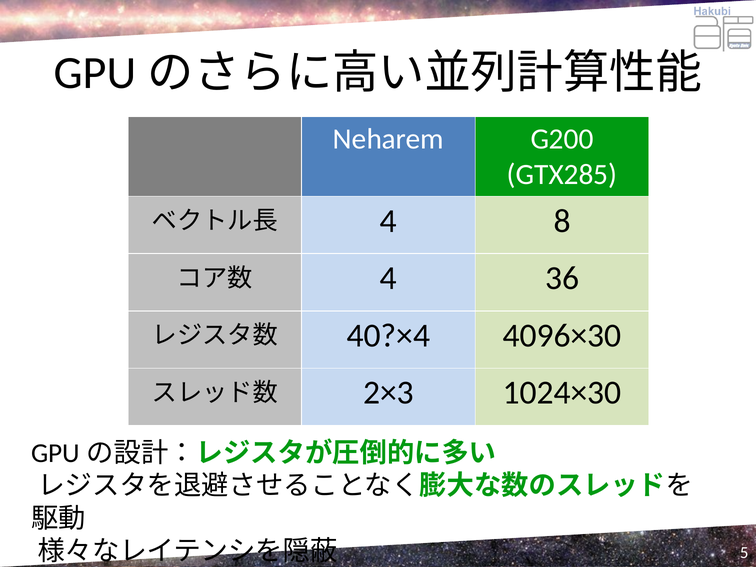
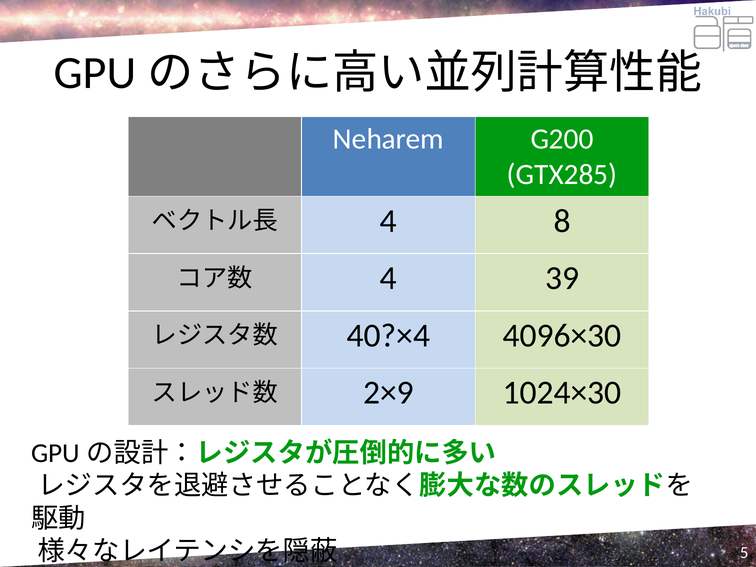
36: 36 -> 39
2×3: 2×3 -> 2×9
